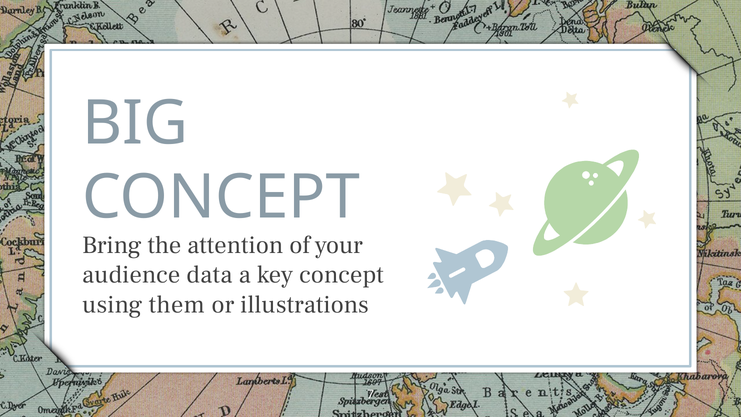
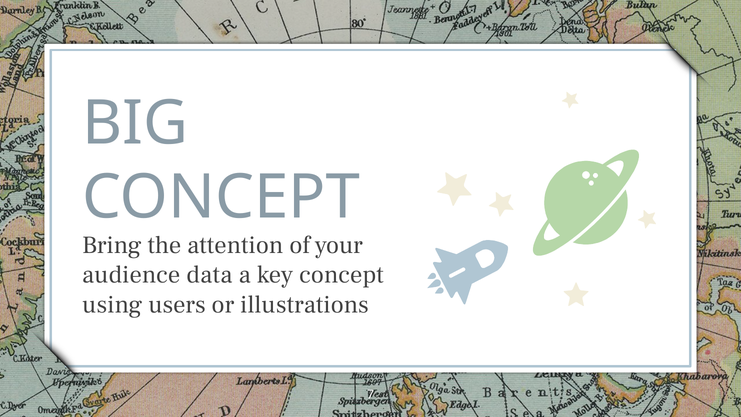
them: them -> users
